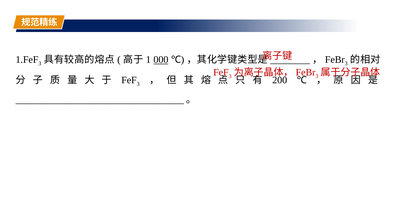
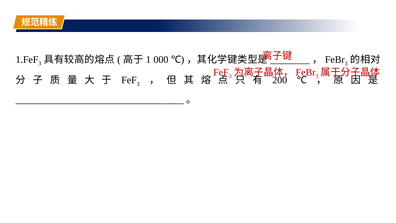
000 underline: present -> none
